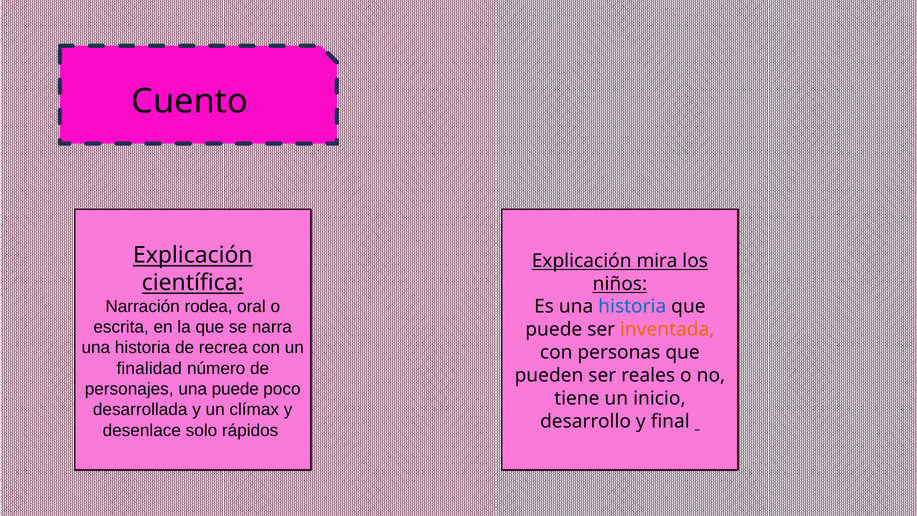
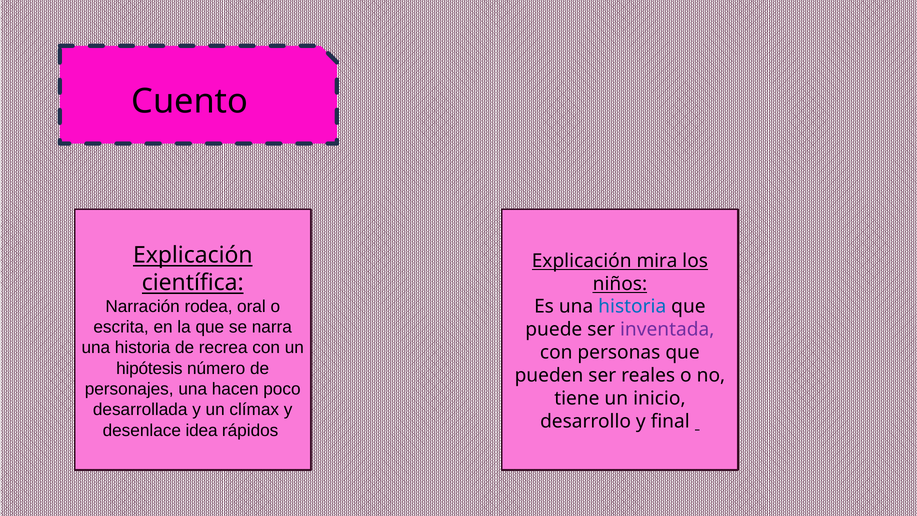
inventada colour: orange -> purple
finalidad: finalidad -> hipótesis
una puede: puede -> hacen
solo: solo -> idea
